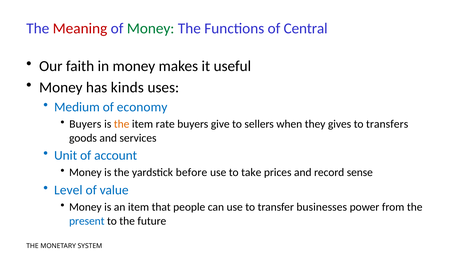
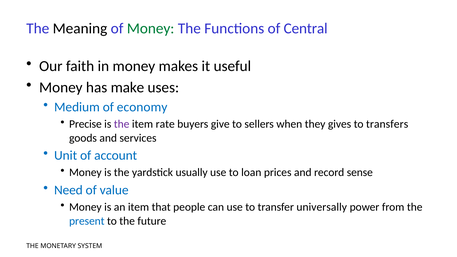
Meaning colour: red -> black
kinds: kinds -> make
Buyers at (85, 124): Buyers -> Precise
the at (122, 124) colour: orange -> purple
before: before -> usually
take: take -> loan
Level: Level -> Need
businesses: businesses -> universally
